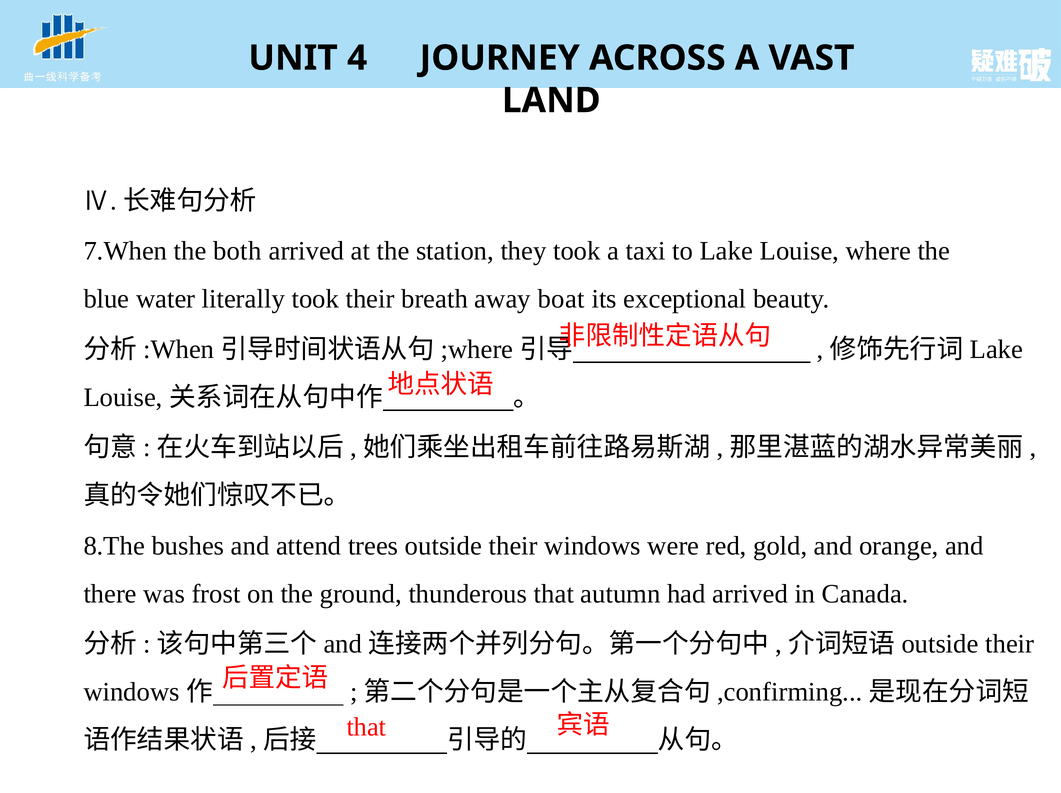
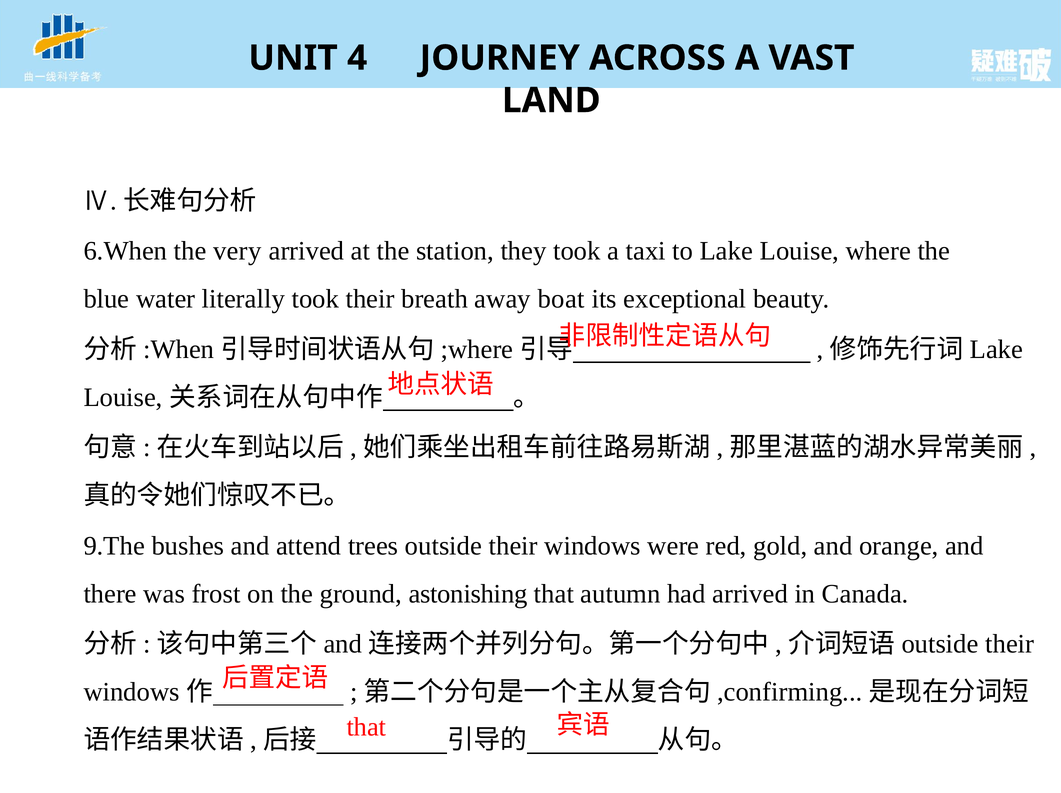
7.When: 7.When -> 6.When
both: both -> very
8.The: 8.The -> 9.The
thunderous: thunderous -> astonishing
